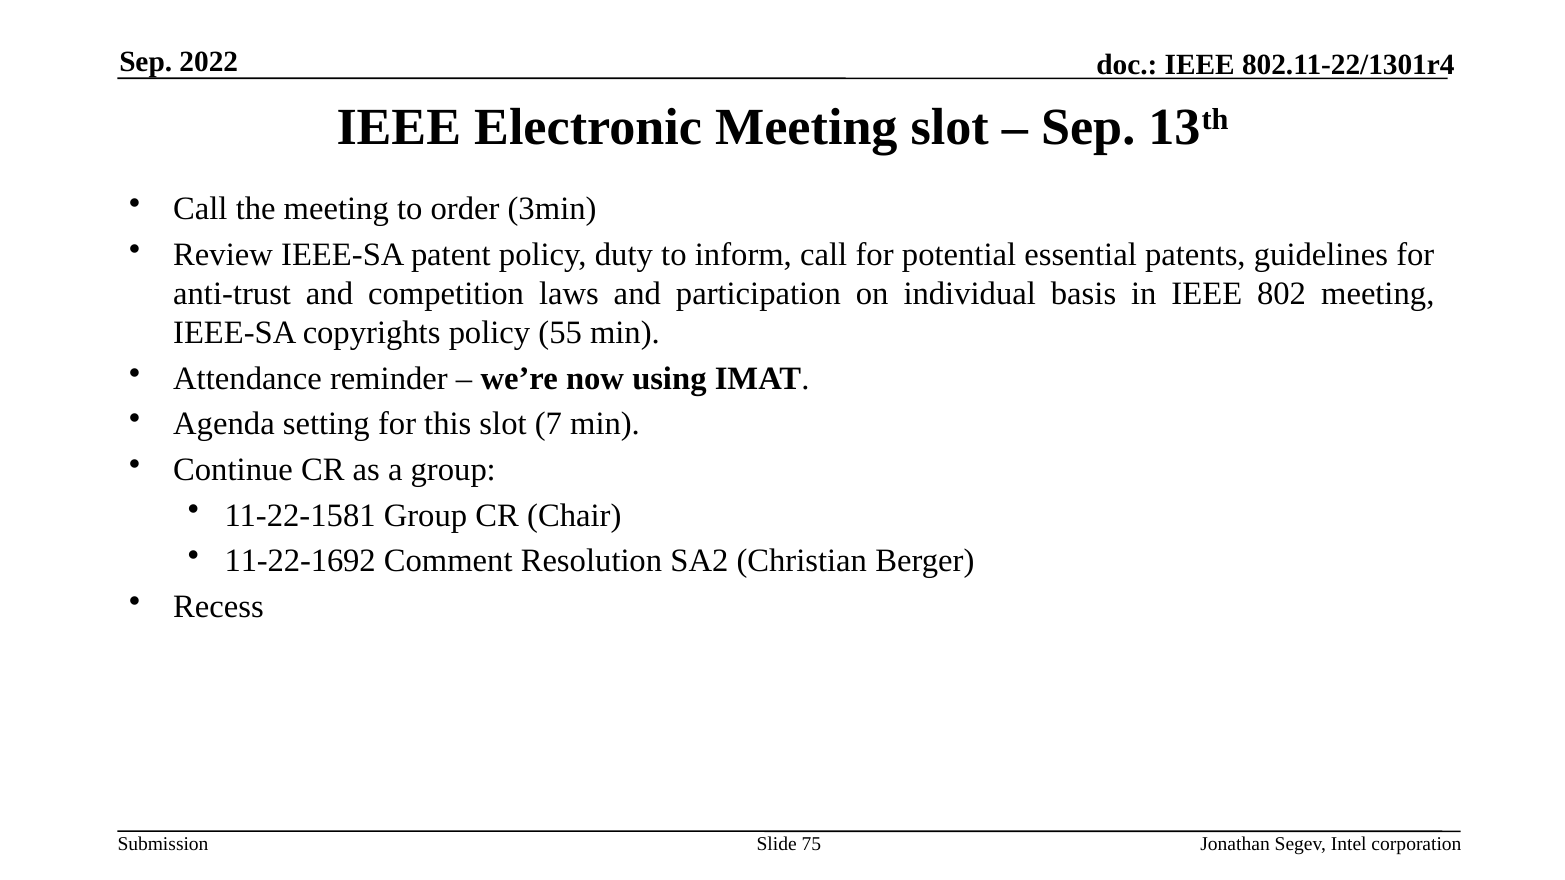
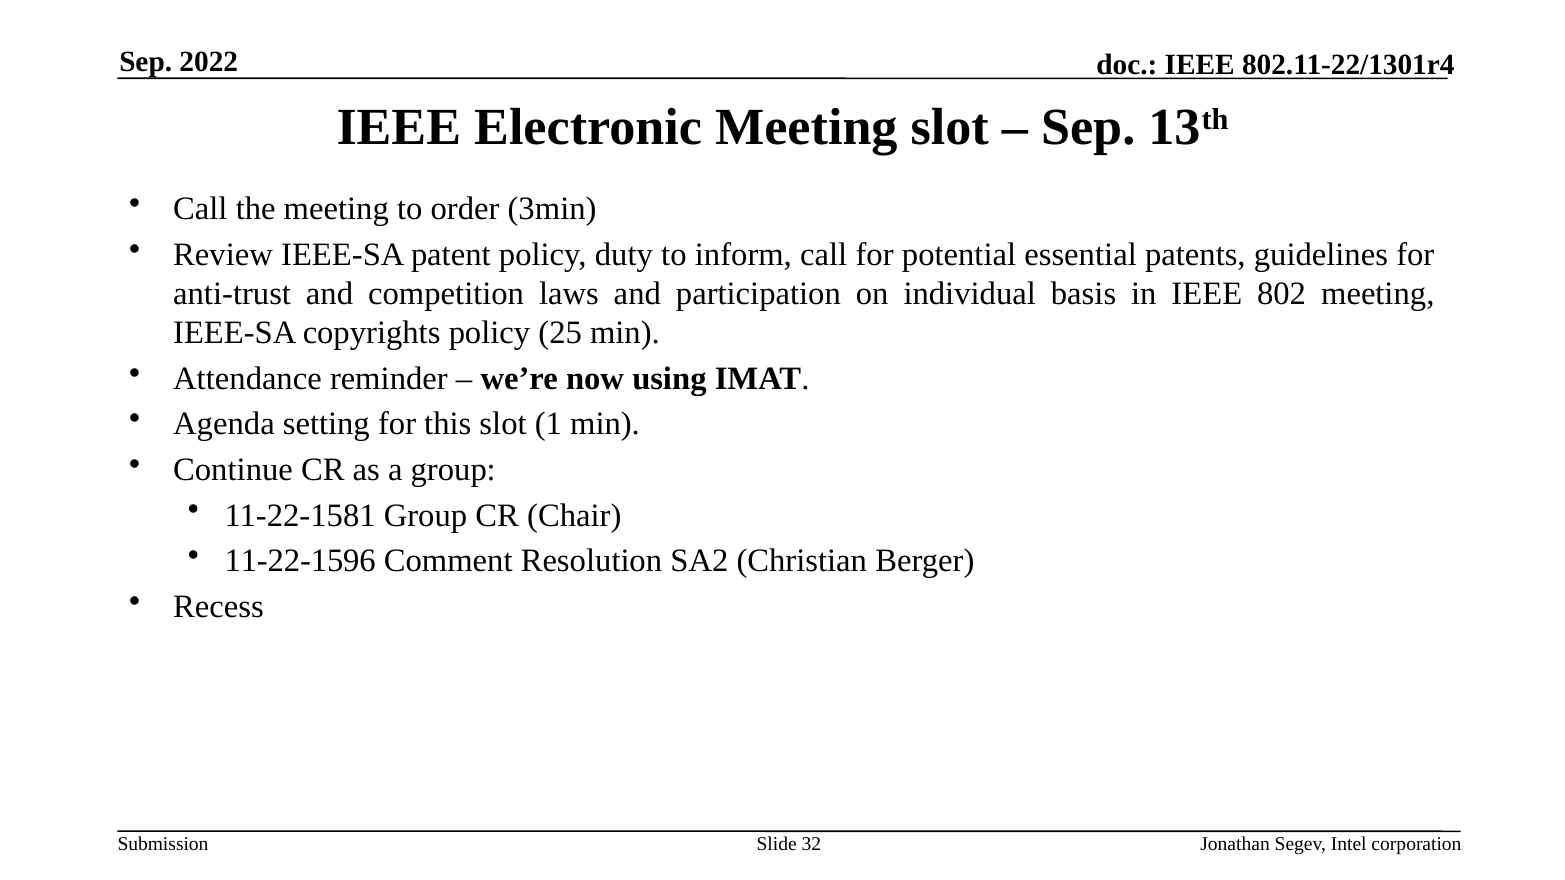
55: 55 -> 25
7: 7 -> 1
11-22-1692: 11-22-1692 -> 11-22-1596
75: 75 -> 32
